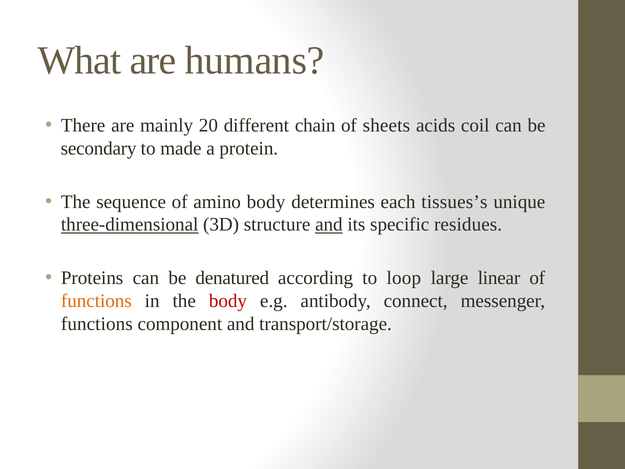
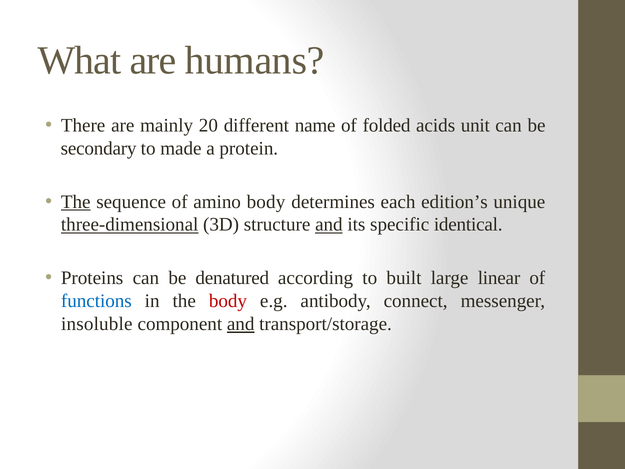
chain: chain -> name
sheets: sheets -> folded
coil: coil -> unit
The at (76, 202) underline: none -> present
tissues’s: tissues’s -> edition’s
residues: residues -> identical
loop: loop -> built
functions at (96, 301) colour: orange -> blue
functions at (97, 324): functions -> insoluble
and at (241, 324) underline: none -> present
